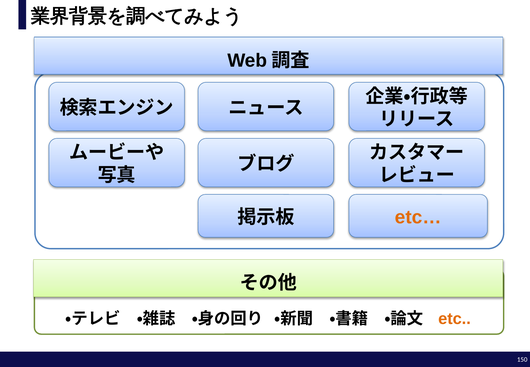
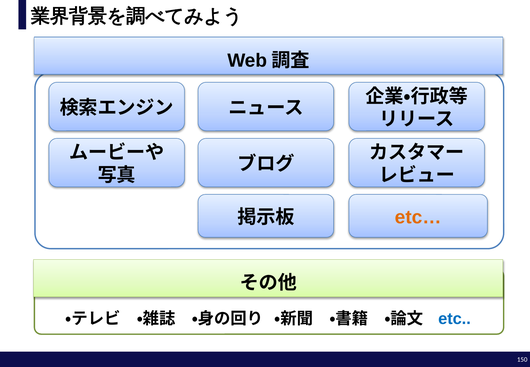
etc colour: orange -> blue
